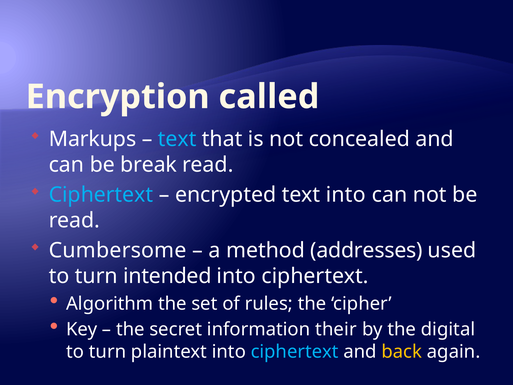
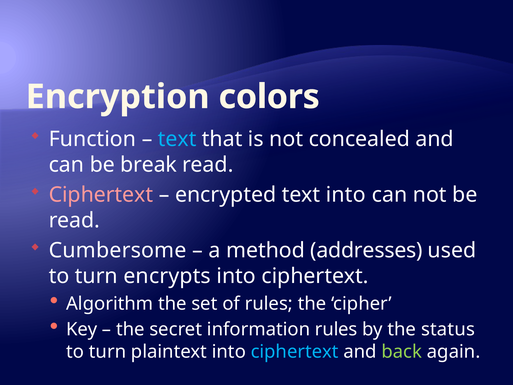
called: called -> colors
Markups: Markups -> Function
Ciphertext at (101, 195) colour: light blue -> pink
intended: intended -> encrypts
information their: their -> rules
digital: digital -> status
back colour: yellow -> light green
